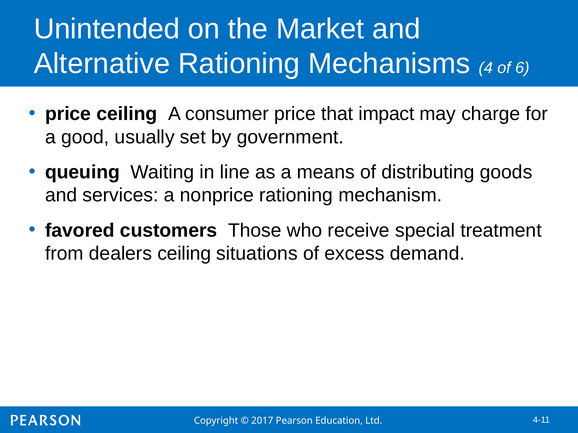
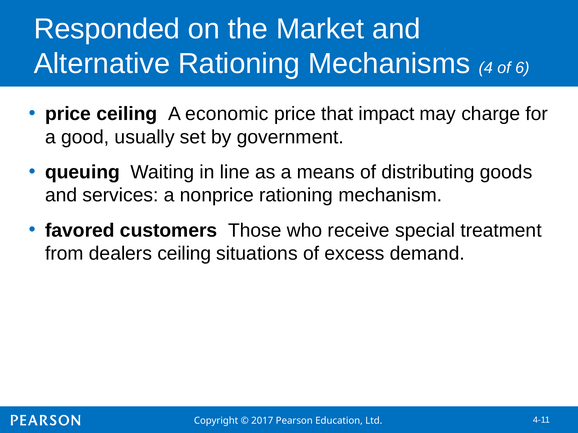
Unintended: Unintended -> Responded
consumer: consumer -> economic
